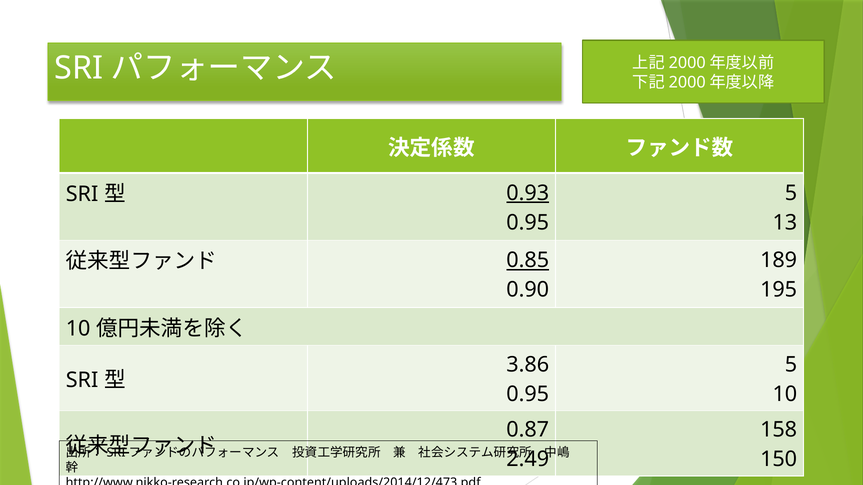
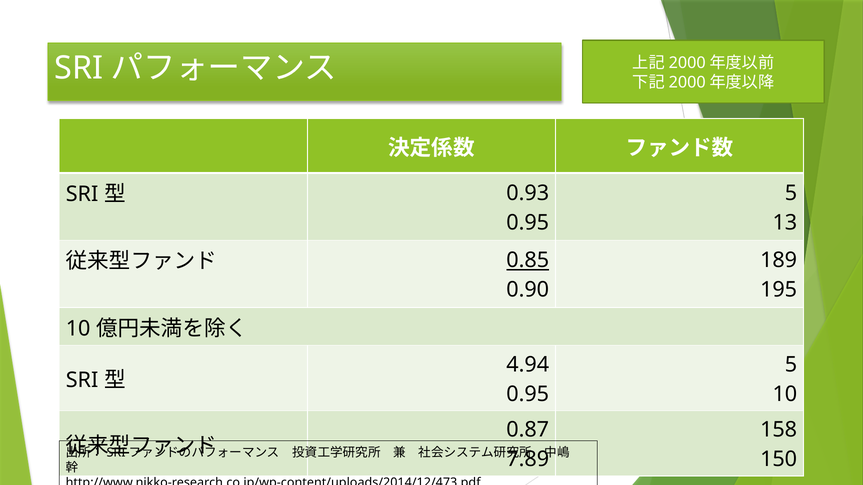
0.93 underline: present -> none
3.86: 3.86 -> 4.94
2.49: 2.49 -> 7.89
